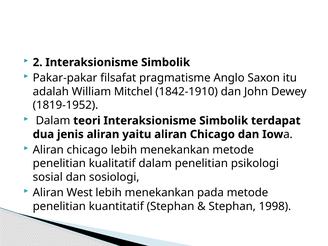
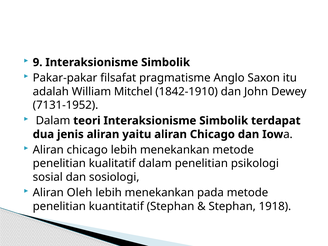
2: 2 -> 9
1819-1952: 1819-1952 -> 7131-1952
West: West -> Oleh
1998: 1998 -> 1918
